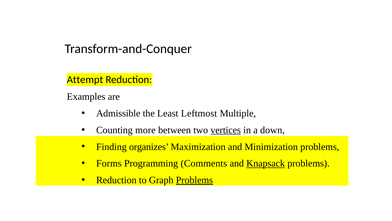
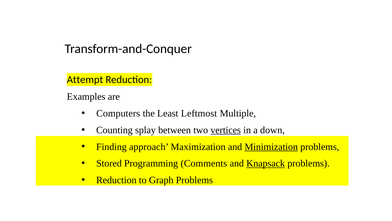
Admissible: Admissible -> Computers
more: more -> splay
organizes: organizes -> approach
Minimization underline: none -> present
Forms: Forms -> Stored
Problems at (194, 180) underline: present -> none
